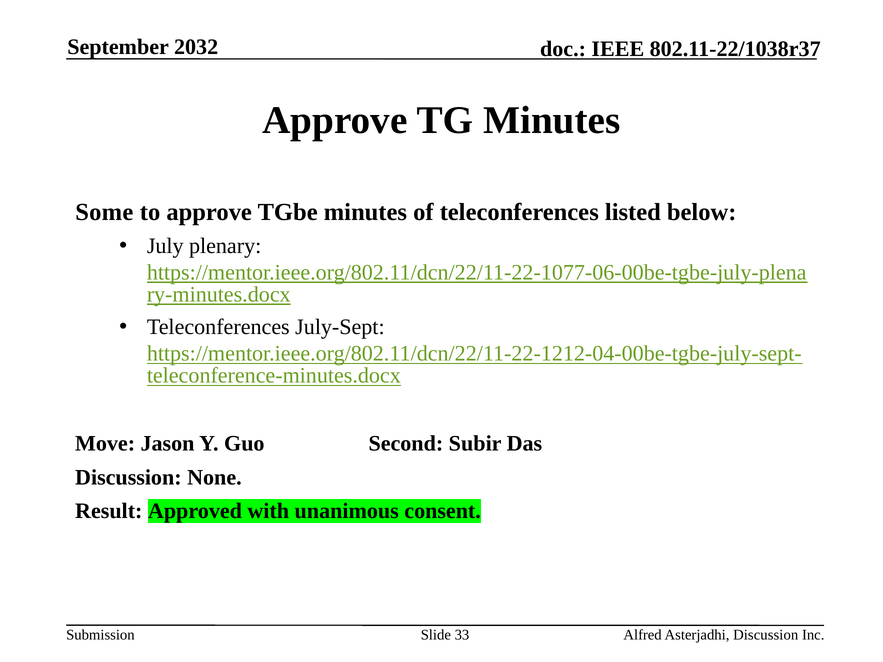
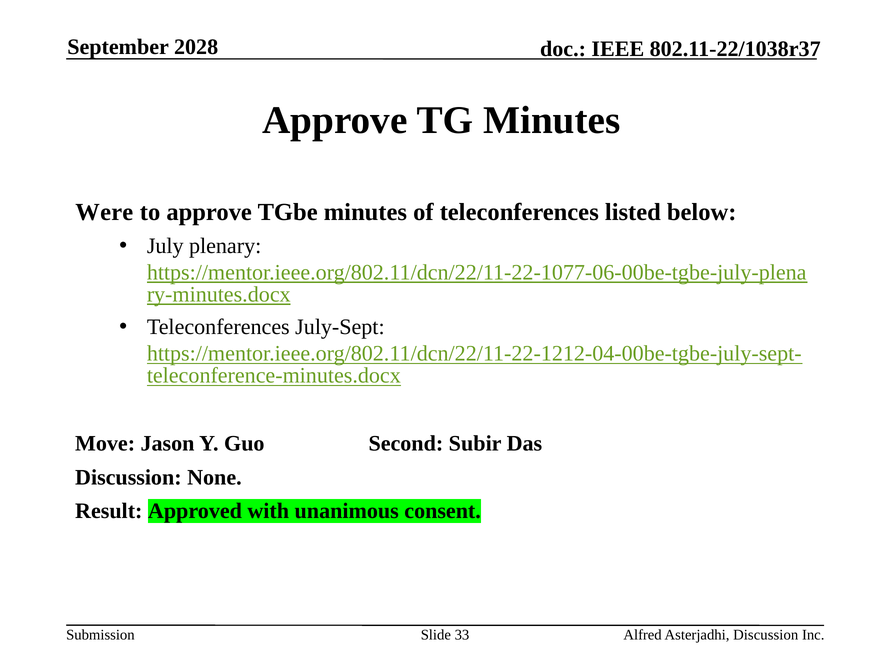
2032: 2032 -> 2028
Some: Some -> Were
